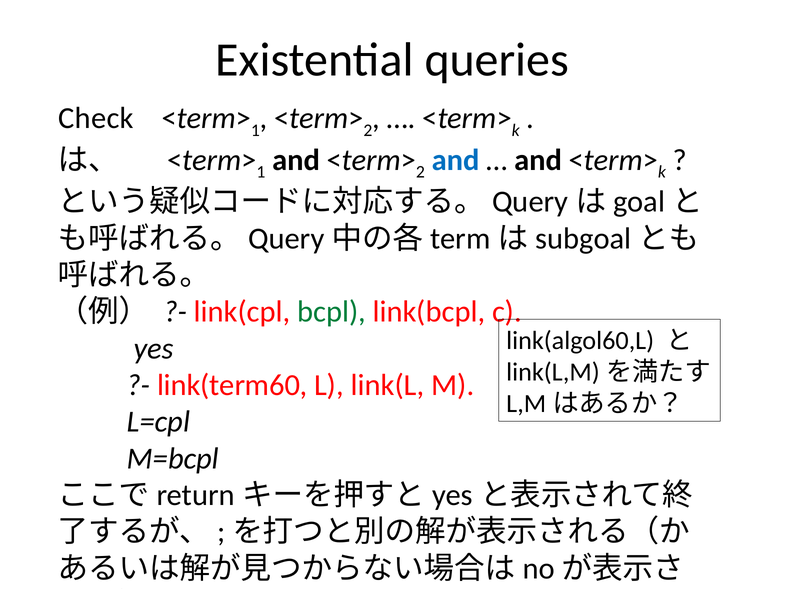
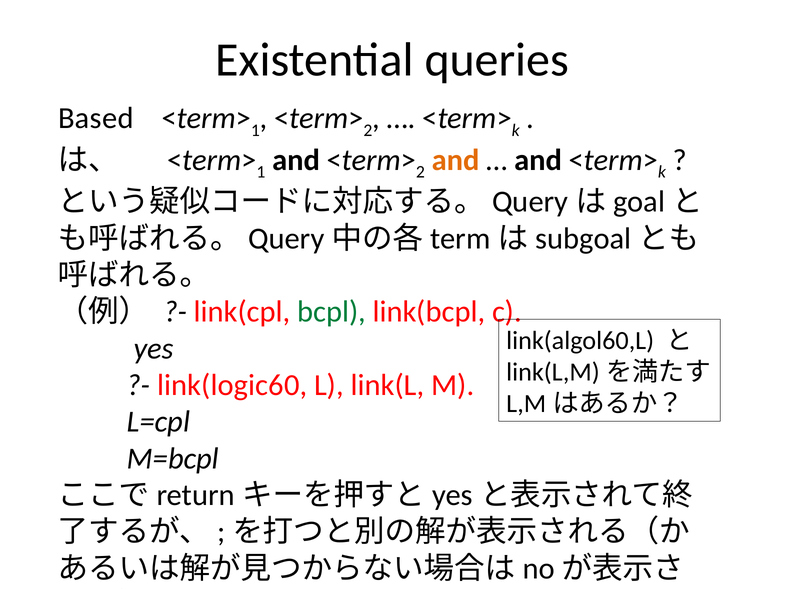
Check: Check -> Based
and at (456, 160) colour: blue -> orange
link(term60: link(term60 -> link(logic60
